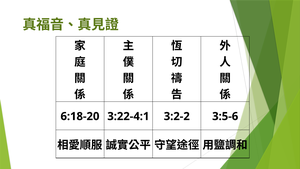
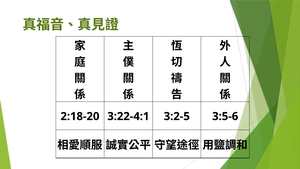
6:18-20: 6:18-20 -> 2:18-20
3:2-2: 3:2-2 -> 3:2-5
